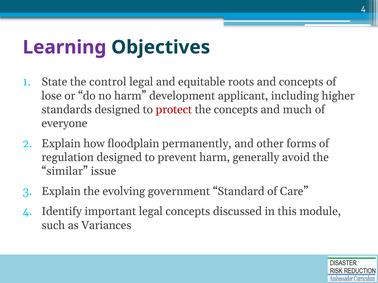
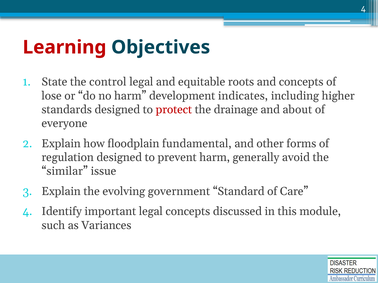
Learning colour: purple -> red
applicant: applicant -> indicates
the concepts: concepts -> drainage
much: much -> about
permanently: permanently -> fundamental
